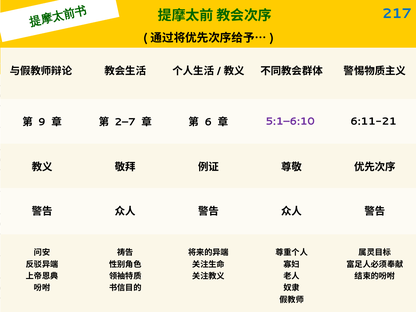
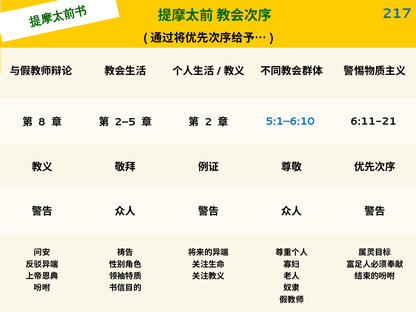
9: 9 -> 8
2–7: 2–7 -> 2–5
6: 6 -> 2
5:1–6:10 colour: purple -> blue
